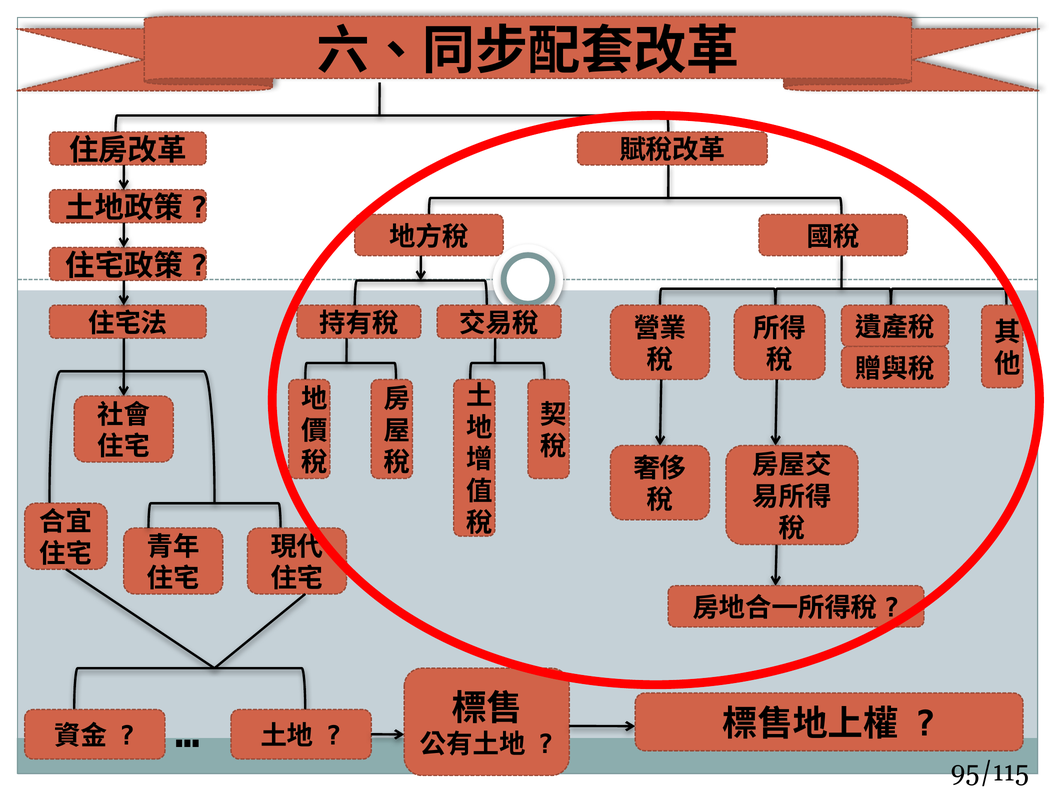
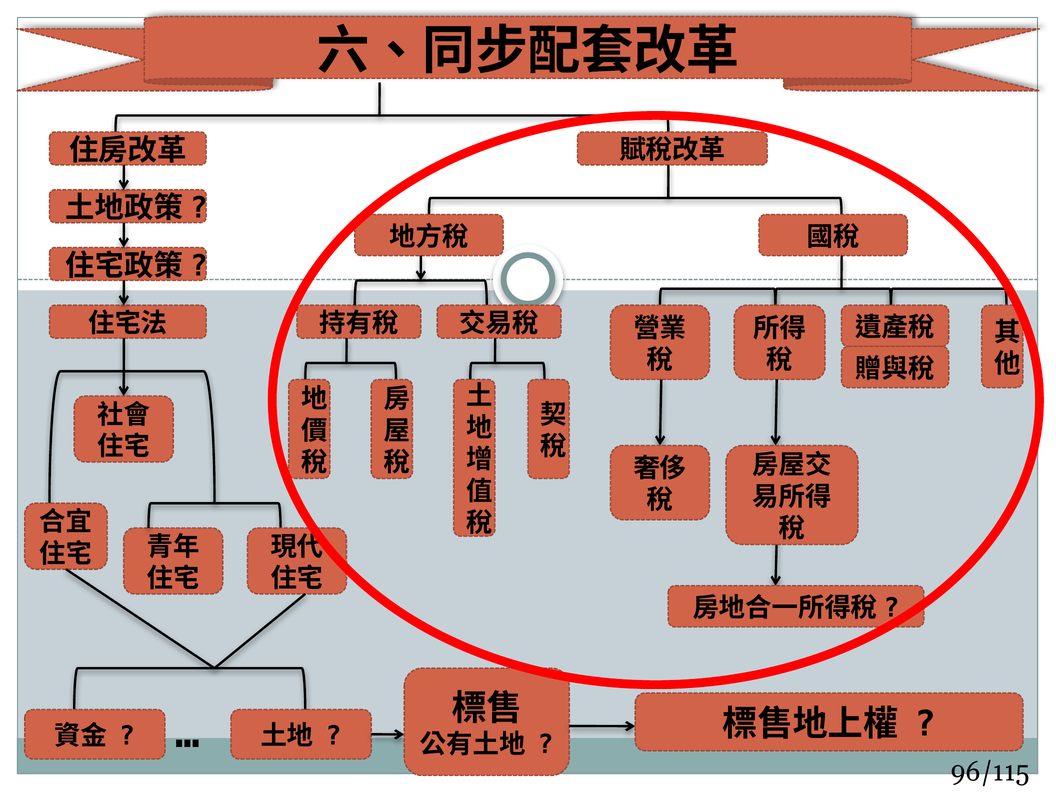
95/115: 95/115 -> 96/115
